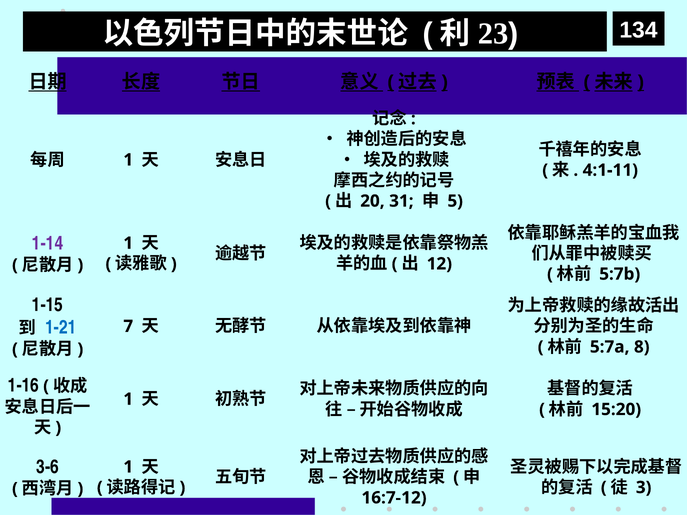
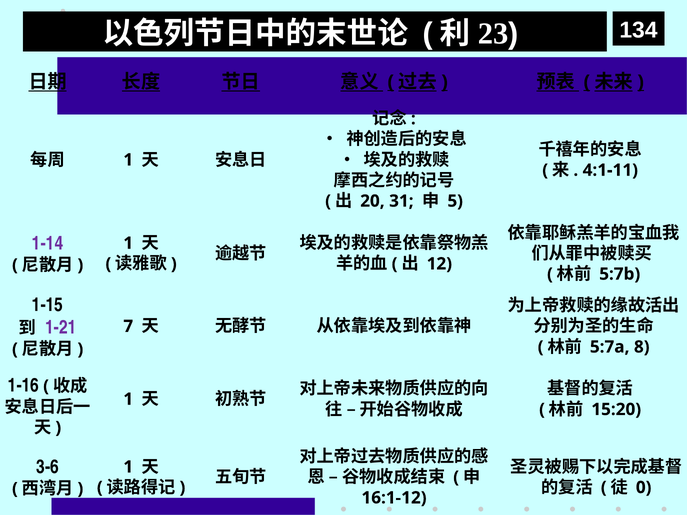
1-21 colour: blue -> purple
3: 3 -> 0
16:7-12: 16:7-12 -> 16:1-12
